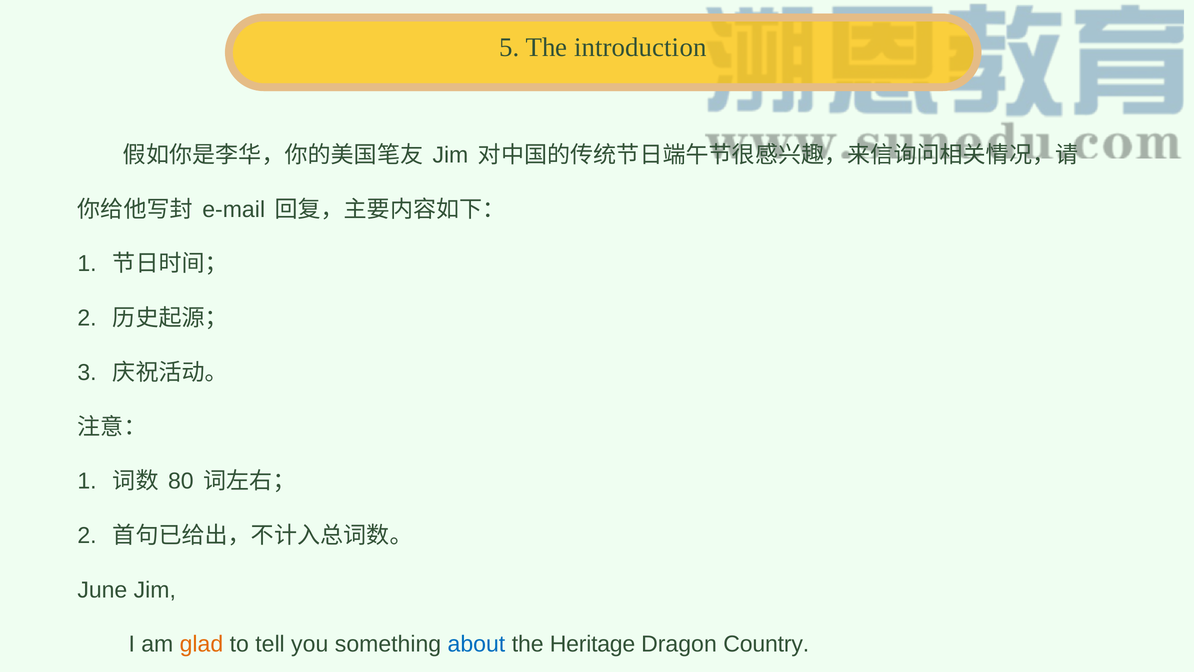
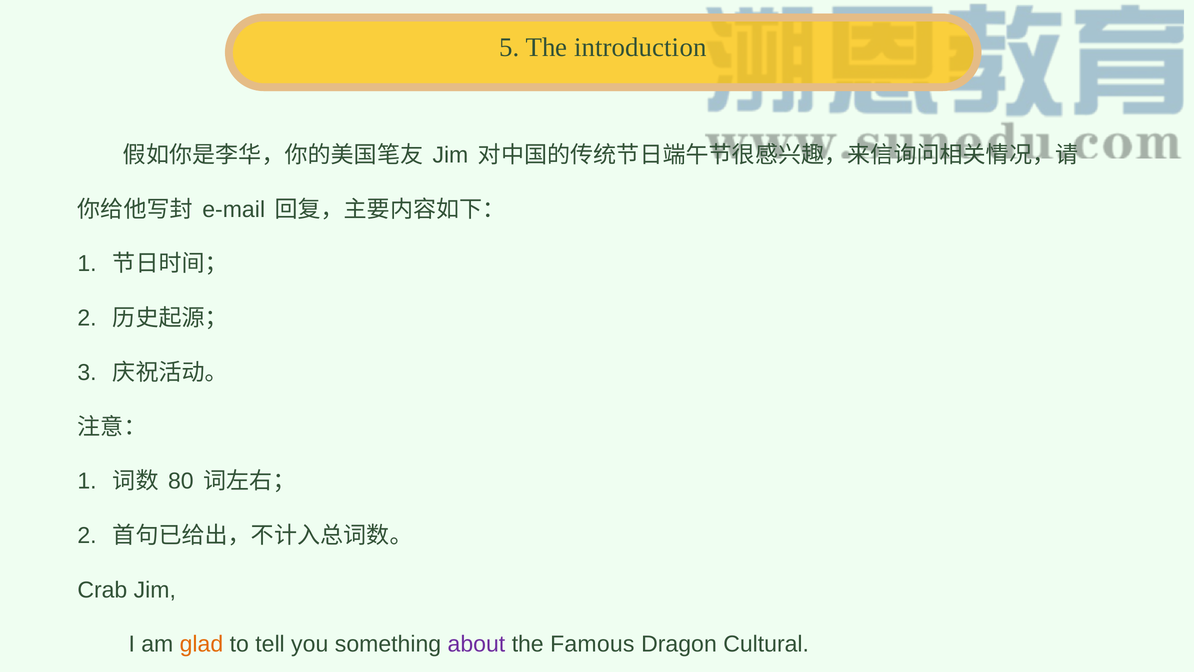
June: June -> Crab
about colour: blue -> purple
Heritage: Heritage -> Famous
Country: Country -> Cultural
